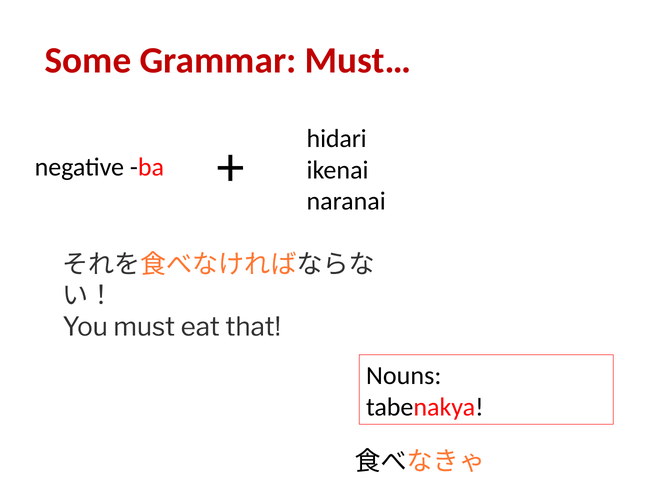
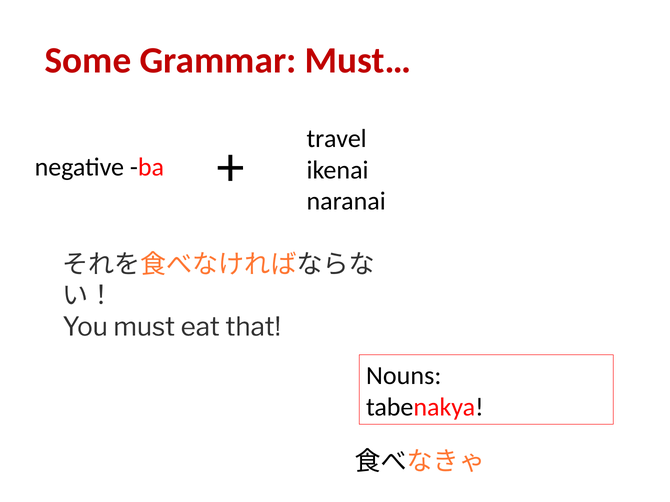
hidari: hidari -> travel
